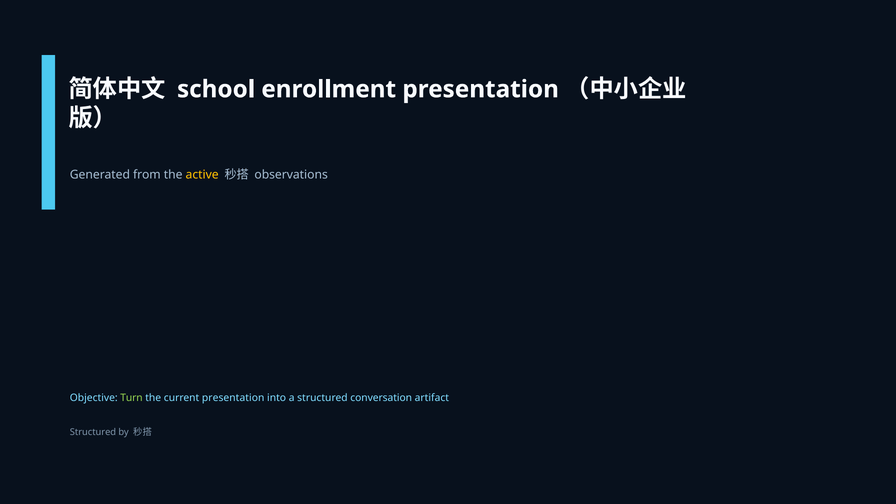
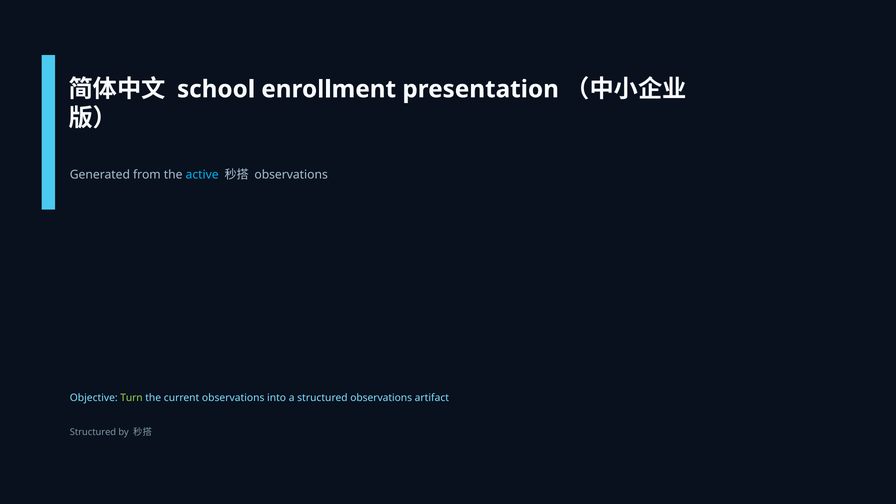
active colour: yellow -> light blue
current presentation: presentation -> observations
structured conversation: conversation -> observations
